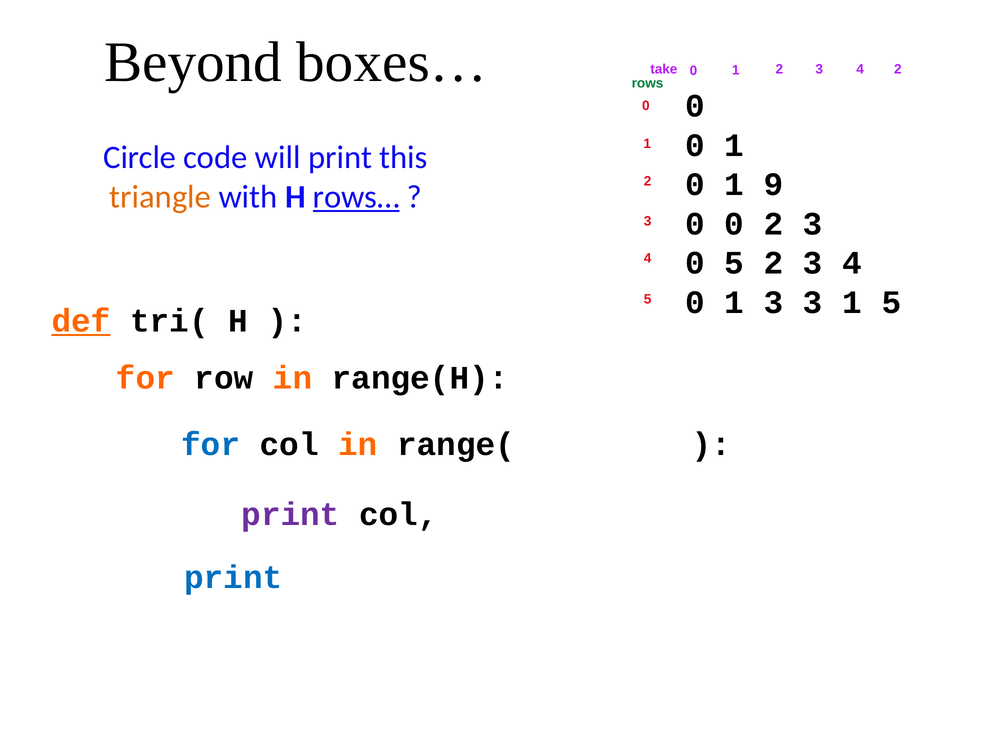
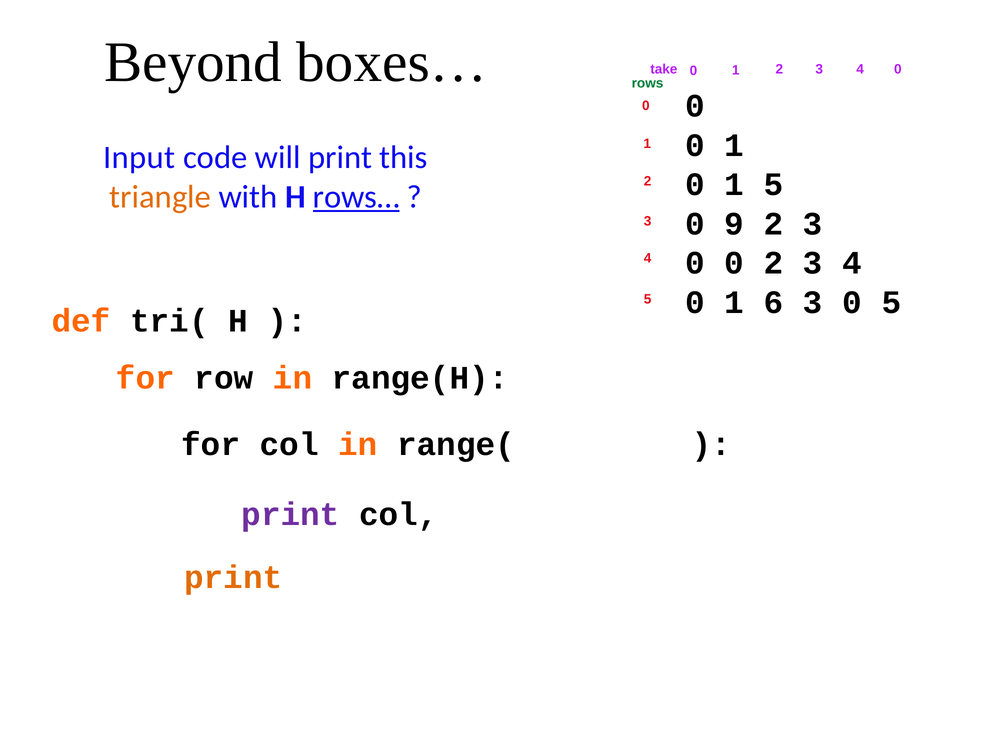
2 at (898, 69): 2 -> 0
Circle: Circle -> Input
1 9: 9 -> 5
0 at (734, 224): 0 -> 9
5 at (734, 263): 5 -> 0
1 3: 3 -> 6
1 at (852, 302): 1 -> 0
def underline: present -> none
for at (211, 444) colour: blue -> black
print at (233, 577) colour: blue -> orange
